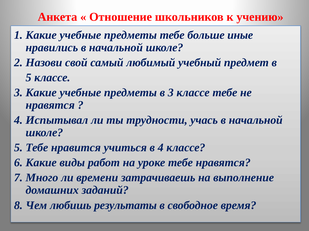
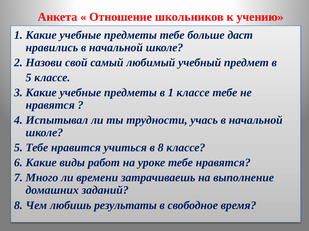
иные: иные -> даст
в 3: 3 -> 1
в 4: 4 -> 8
